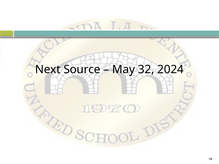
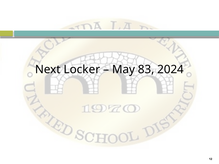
Source: Source -> Locker
32: 32 -> 83
